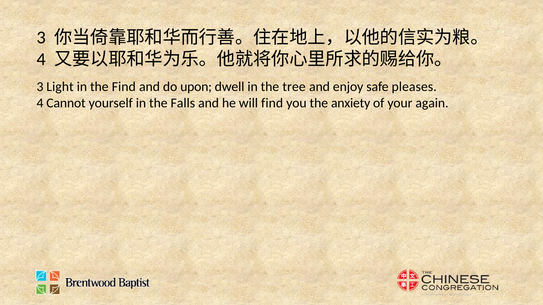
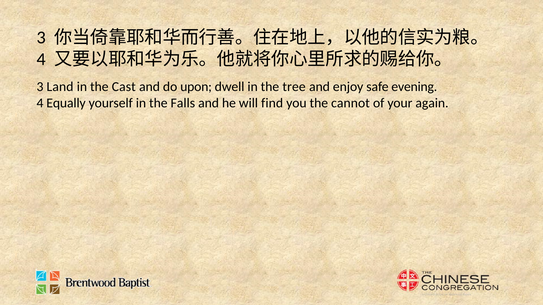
Light: Light -> Land
the Find: Find -> Cast
pleases: pleases -> evening
Cannot: Cannot -> Equally
anxiety: anxiety -> cannot
